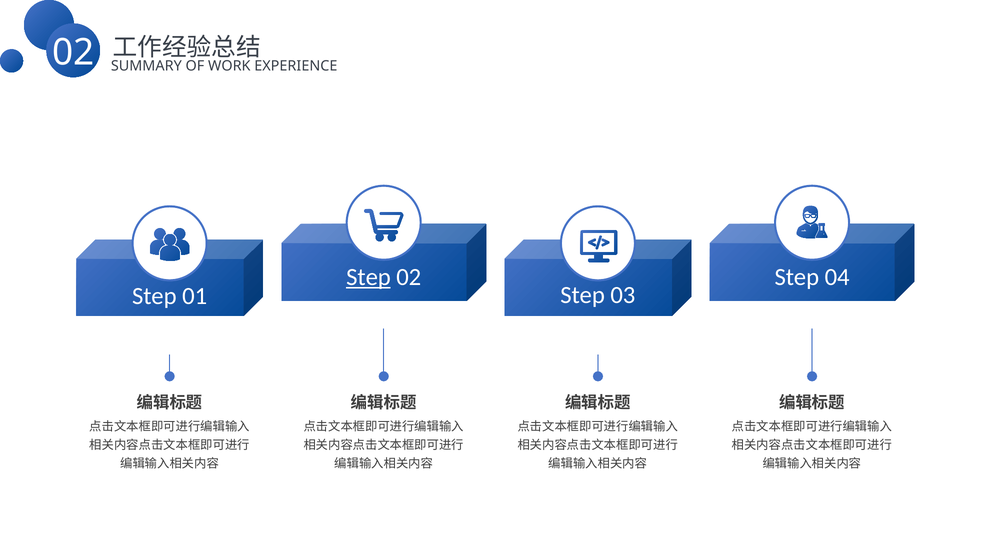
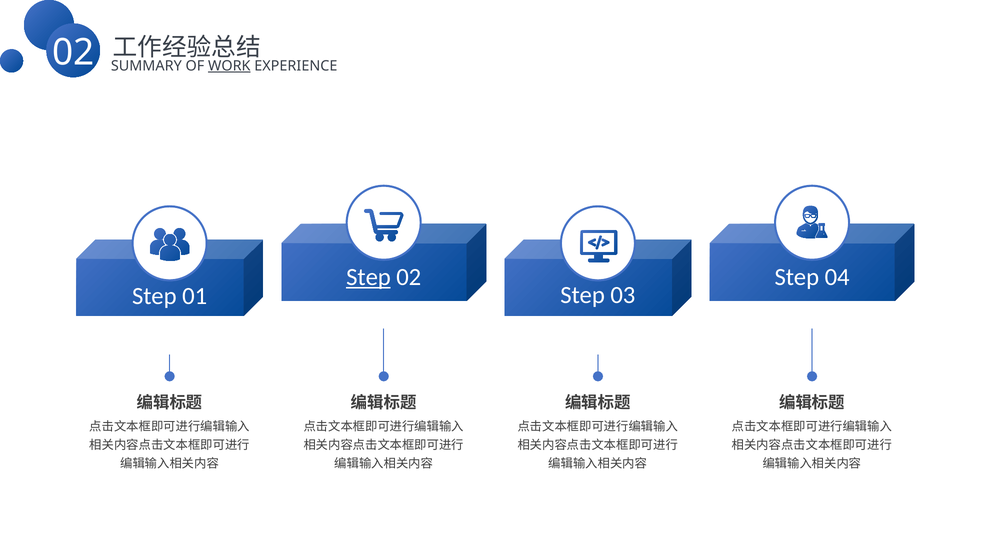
WORK underline: none -> present
